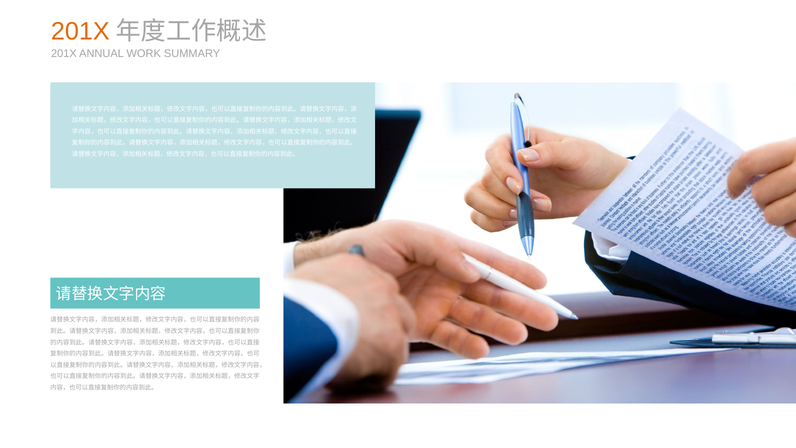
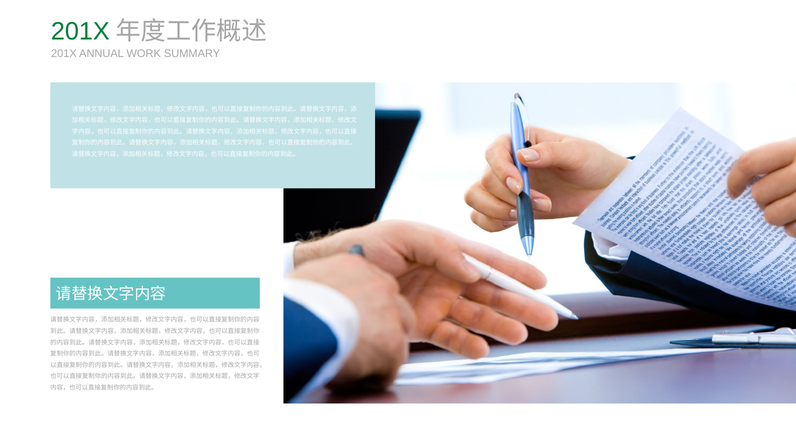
201X at (80, 31) colour: orange -> green
